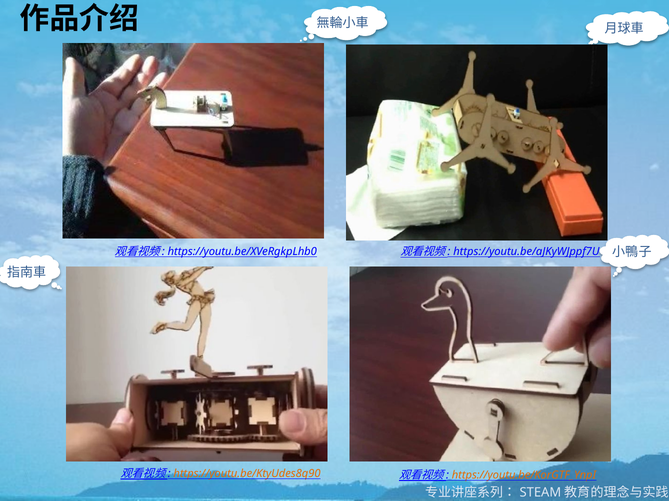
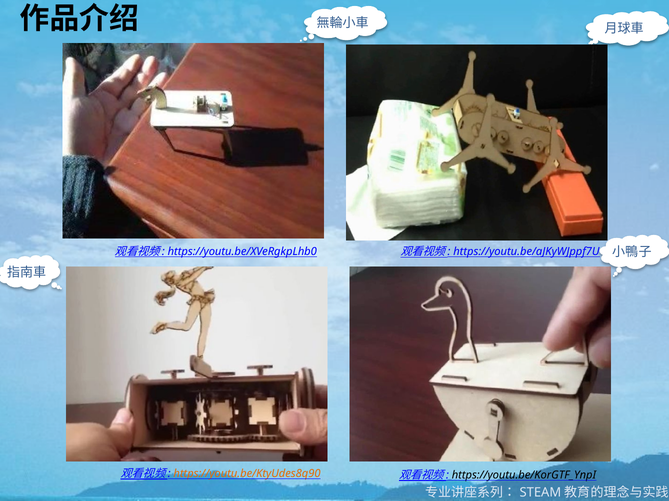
https://youtu.be/KorGTF_YnpI colour: orange -> black
